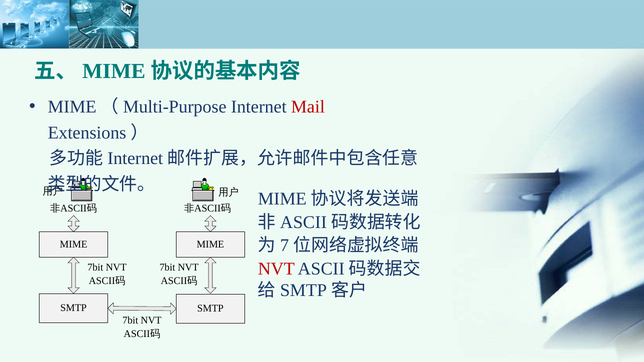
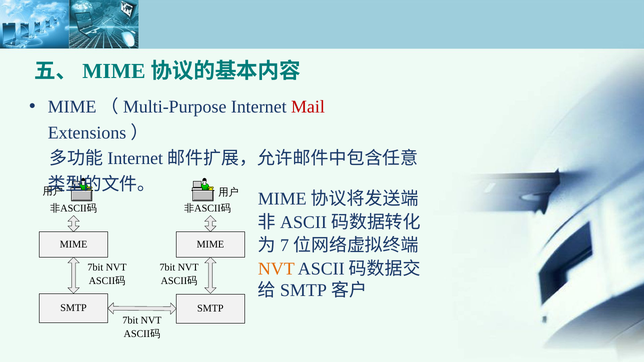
NVT at (276, 269) colour: red -> orange
